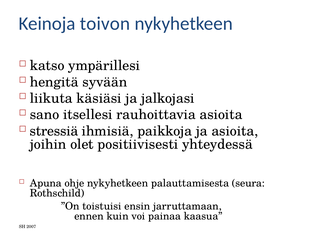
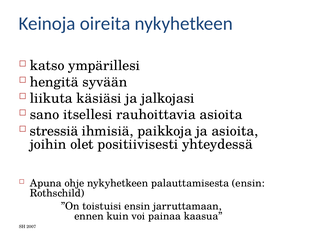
toivon: toivon -> oireita
palauttamisesta seura: seura -> ensin
